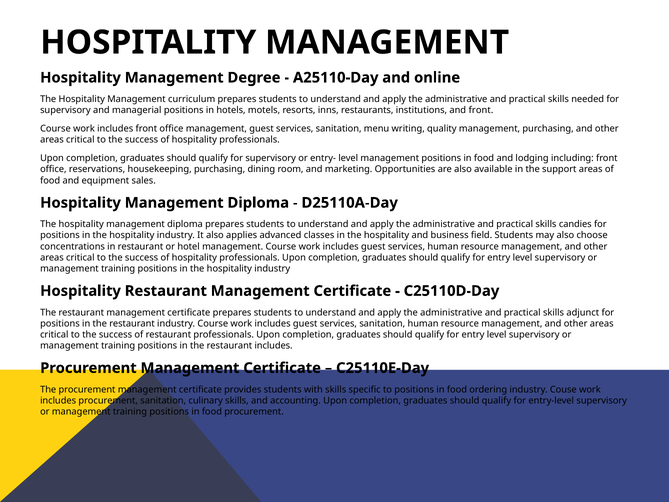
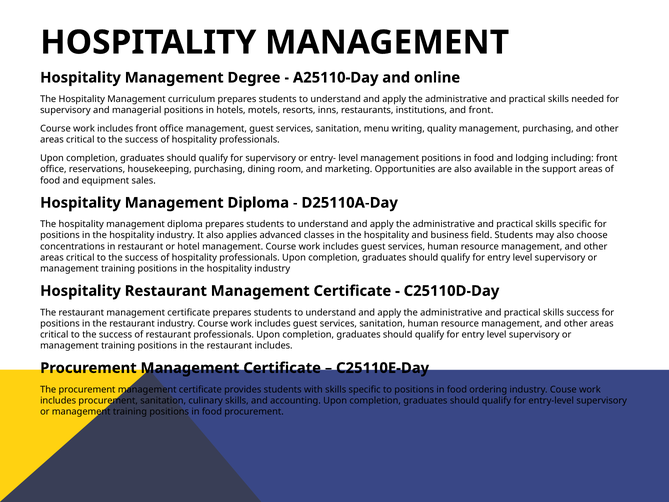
practical skills candies: candies -> specific
skills adjunct: adjunct -> success
